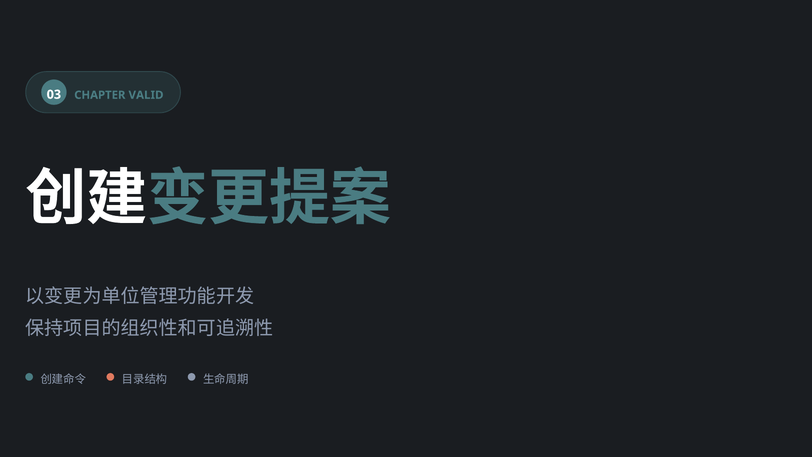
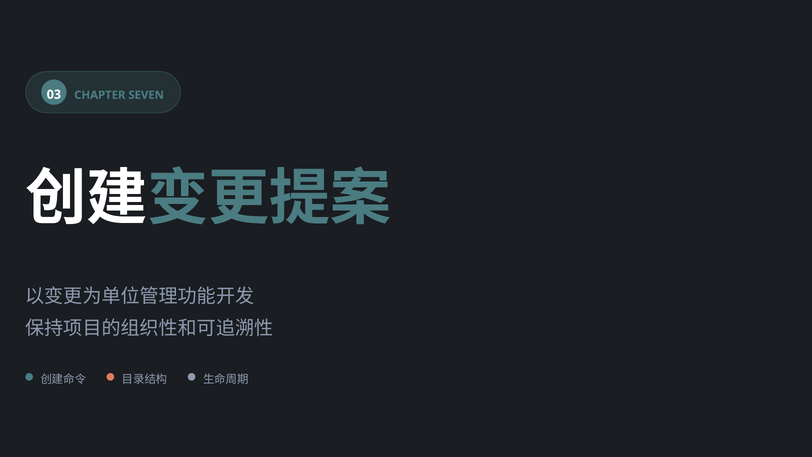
VALID: VALID -> SEVEN
